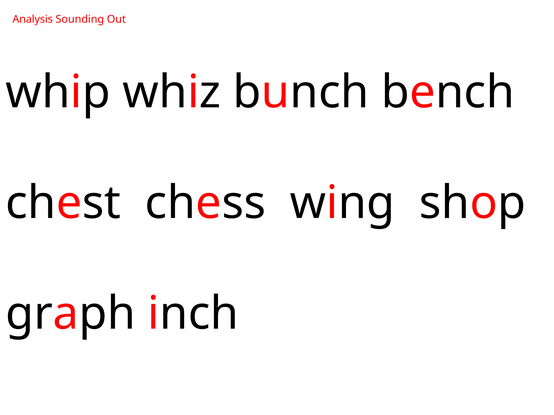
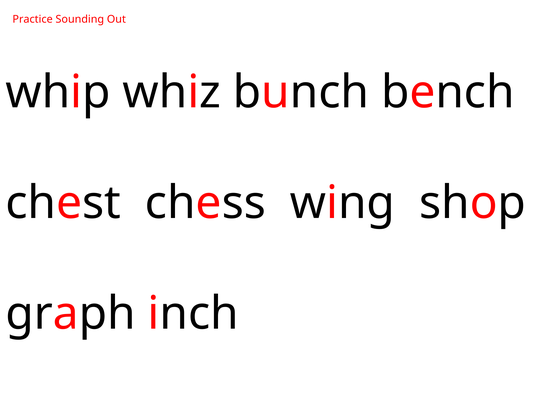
Analysis: Analysis -> Practice
